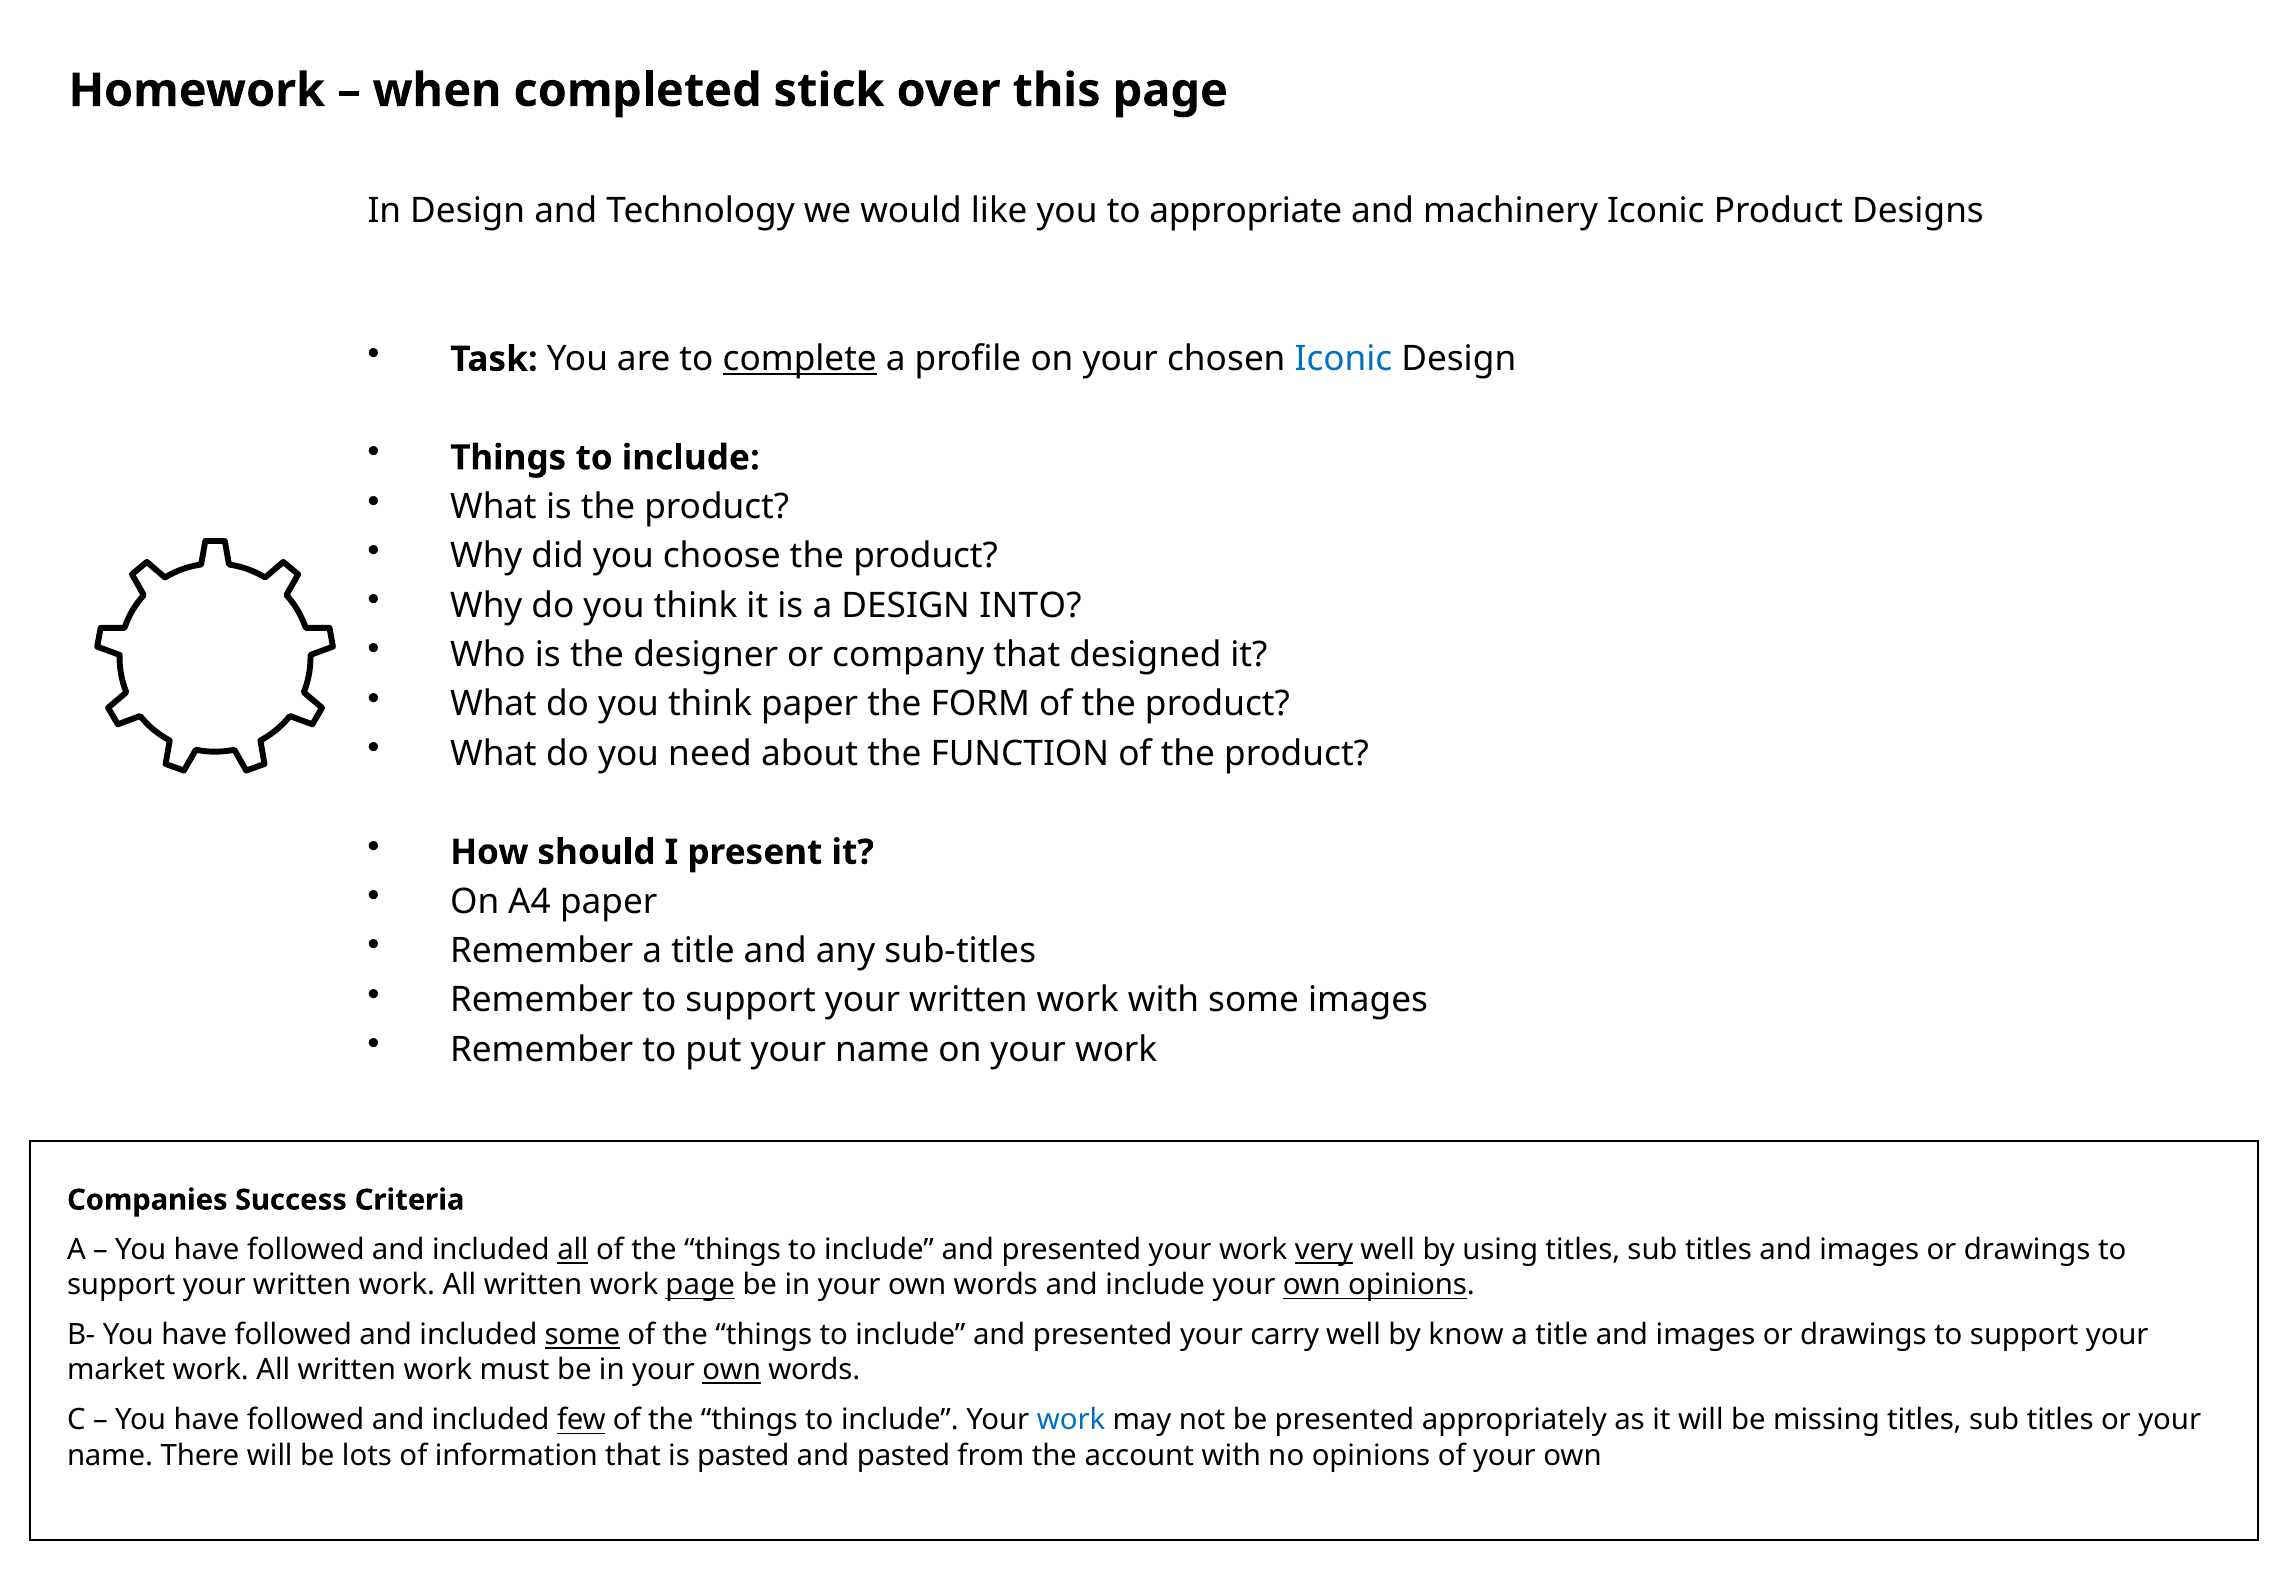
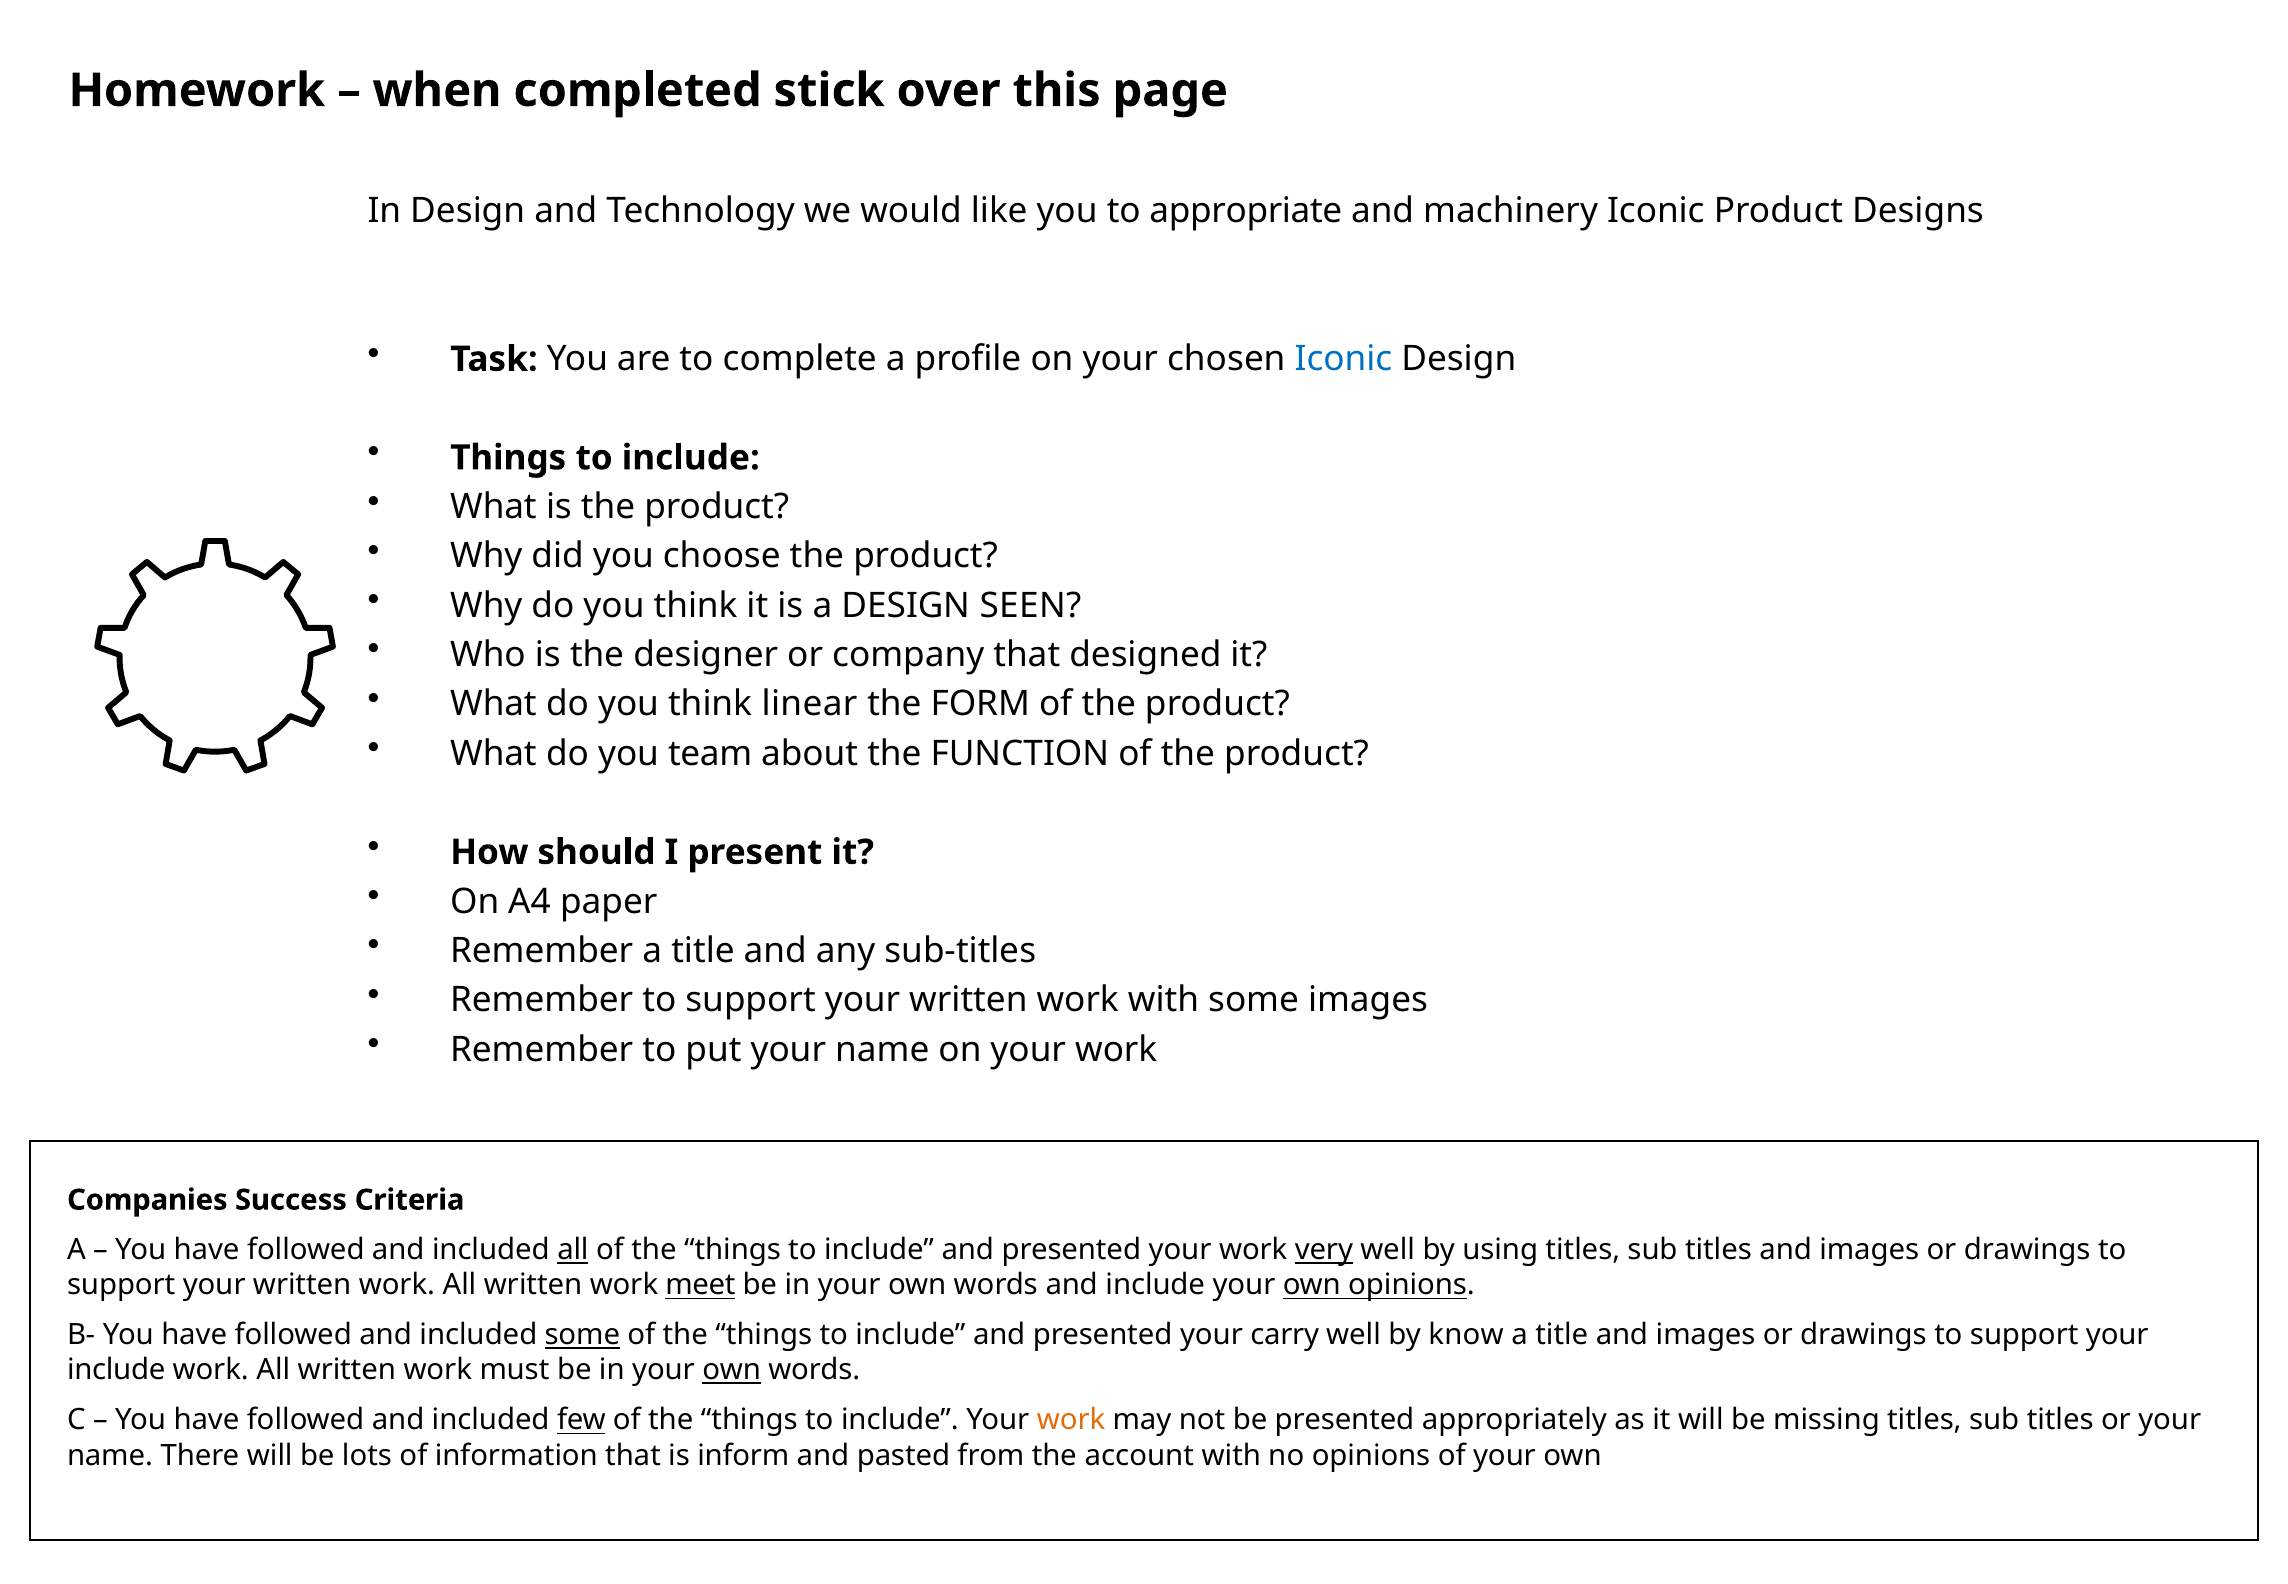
complete underline: present -> none
INTO: INTO -> SEEN
think paper: paper -> linear
need: need -> team
work page: page -> meet
market at (116, 1370): market -> include
work at (1071, 1420) colour: blue -> orange
is pasted: pasted -> inform
